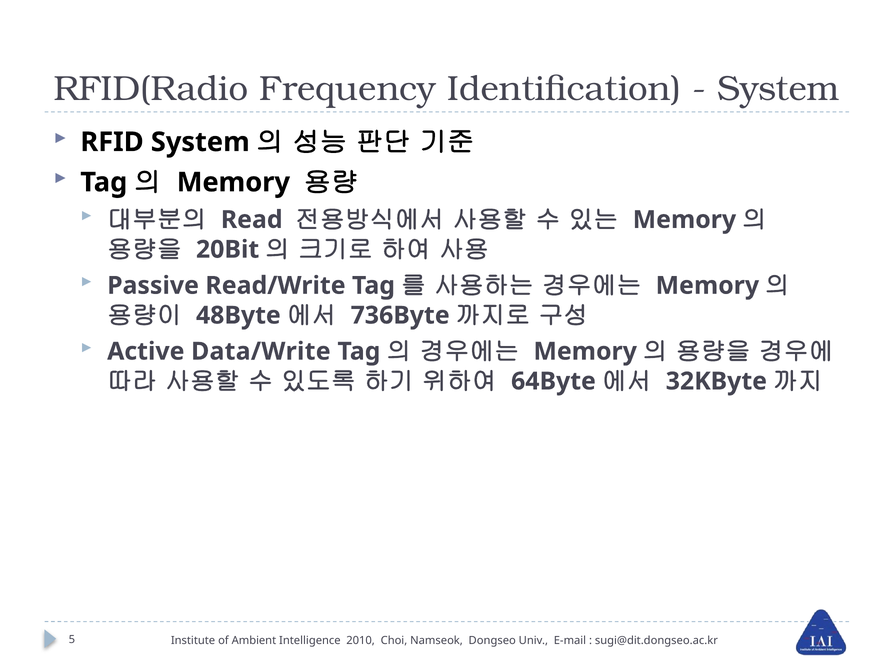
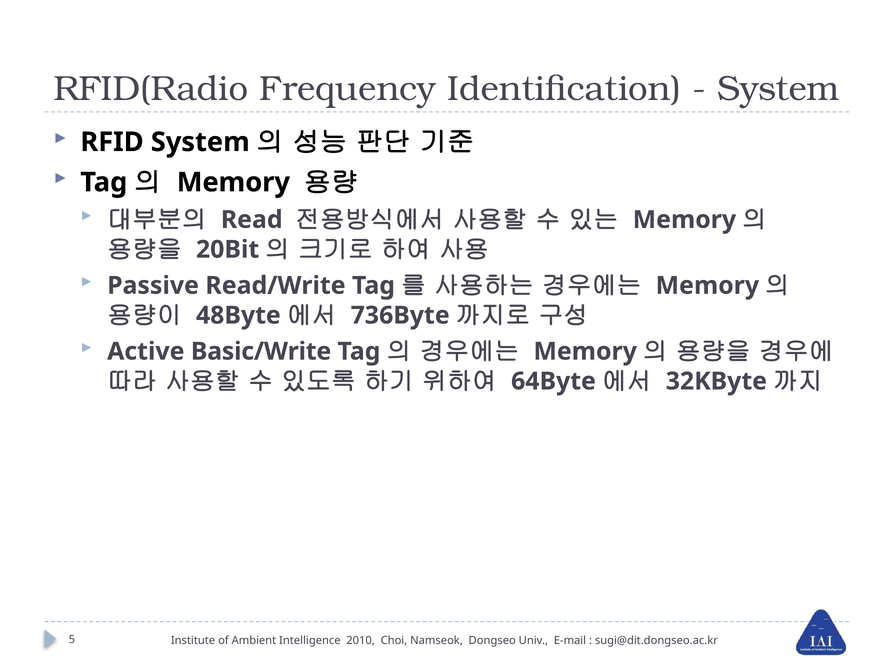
Data/Write: Data/Write -> Basic/Write
